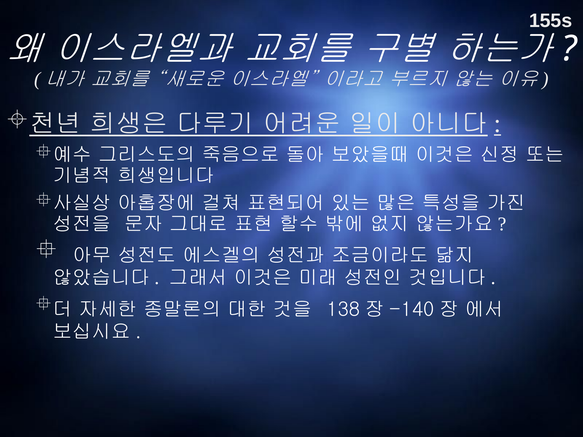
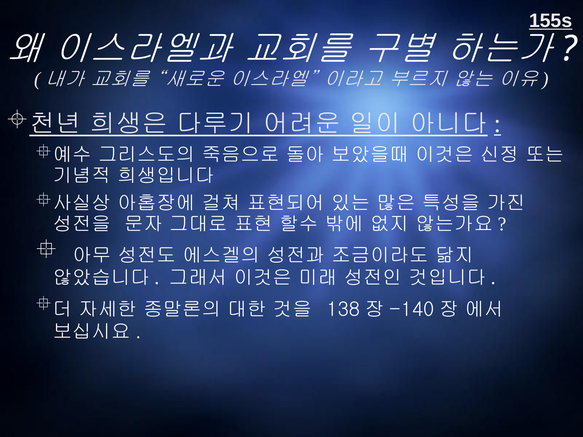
155s underline: none -> present
